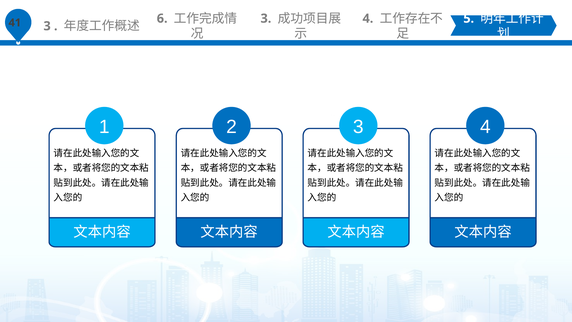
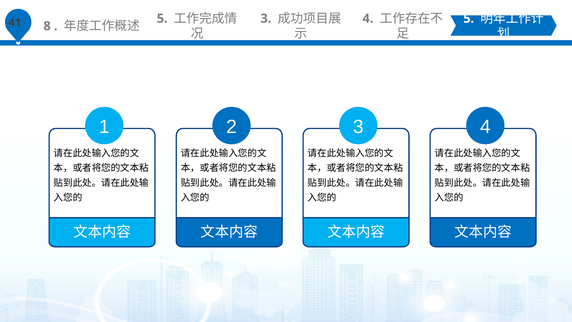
3 at (47, 26): 3 -> 8
6 at (162, 18): 6 -> 5
